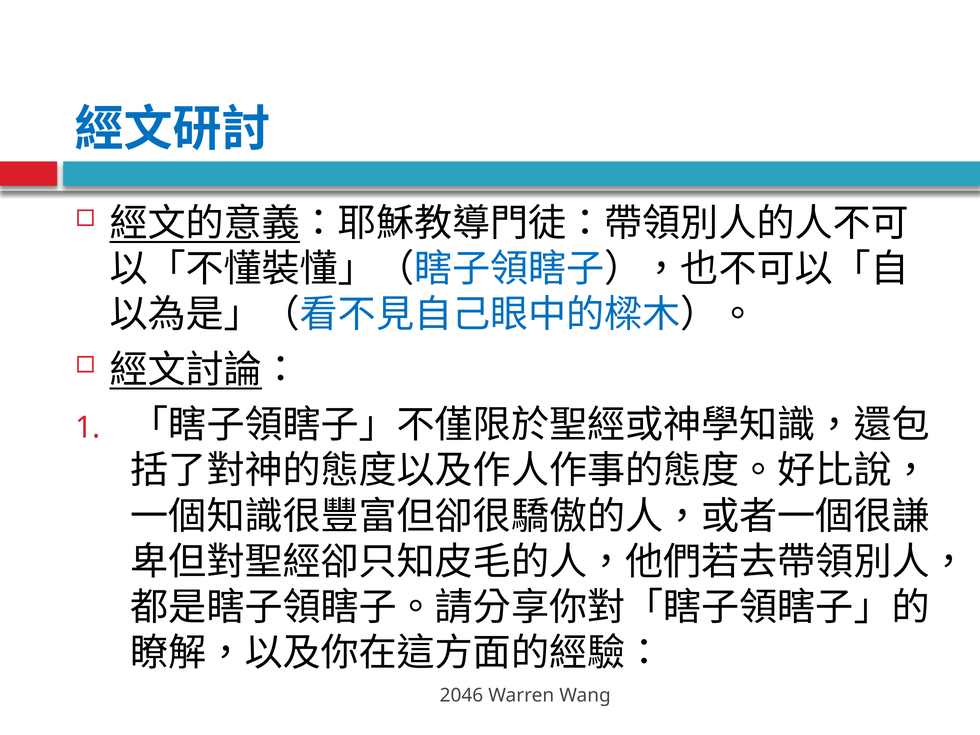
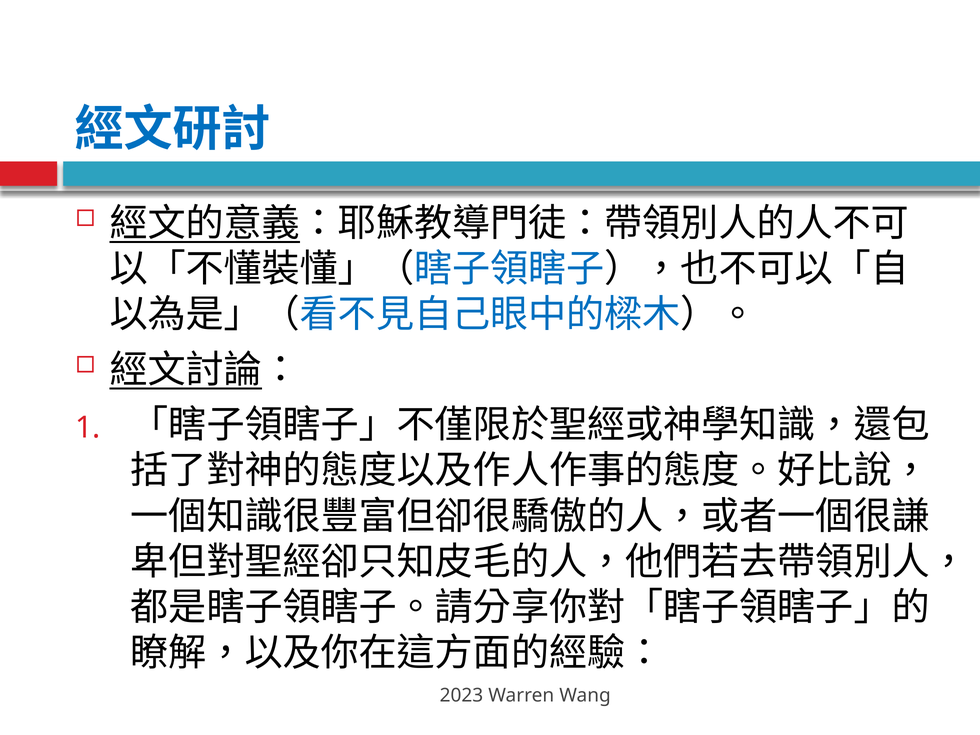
2046: 2046 -> 2023
